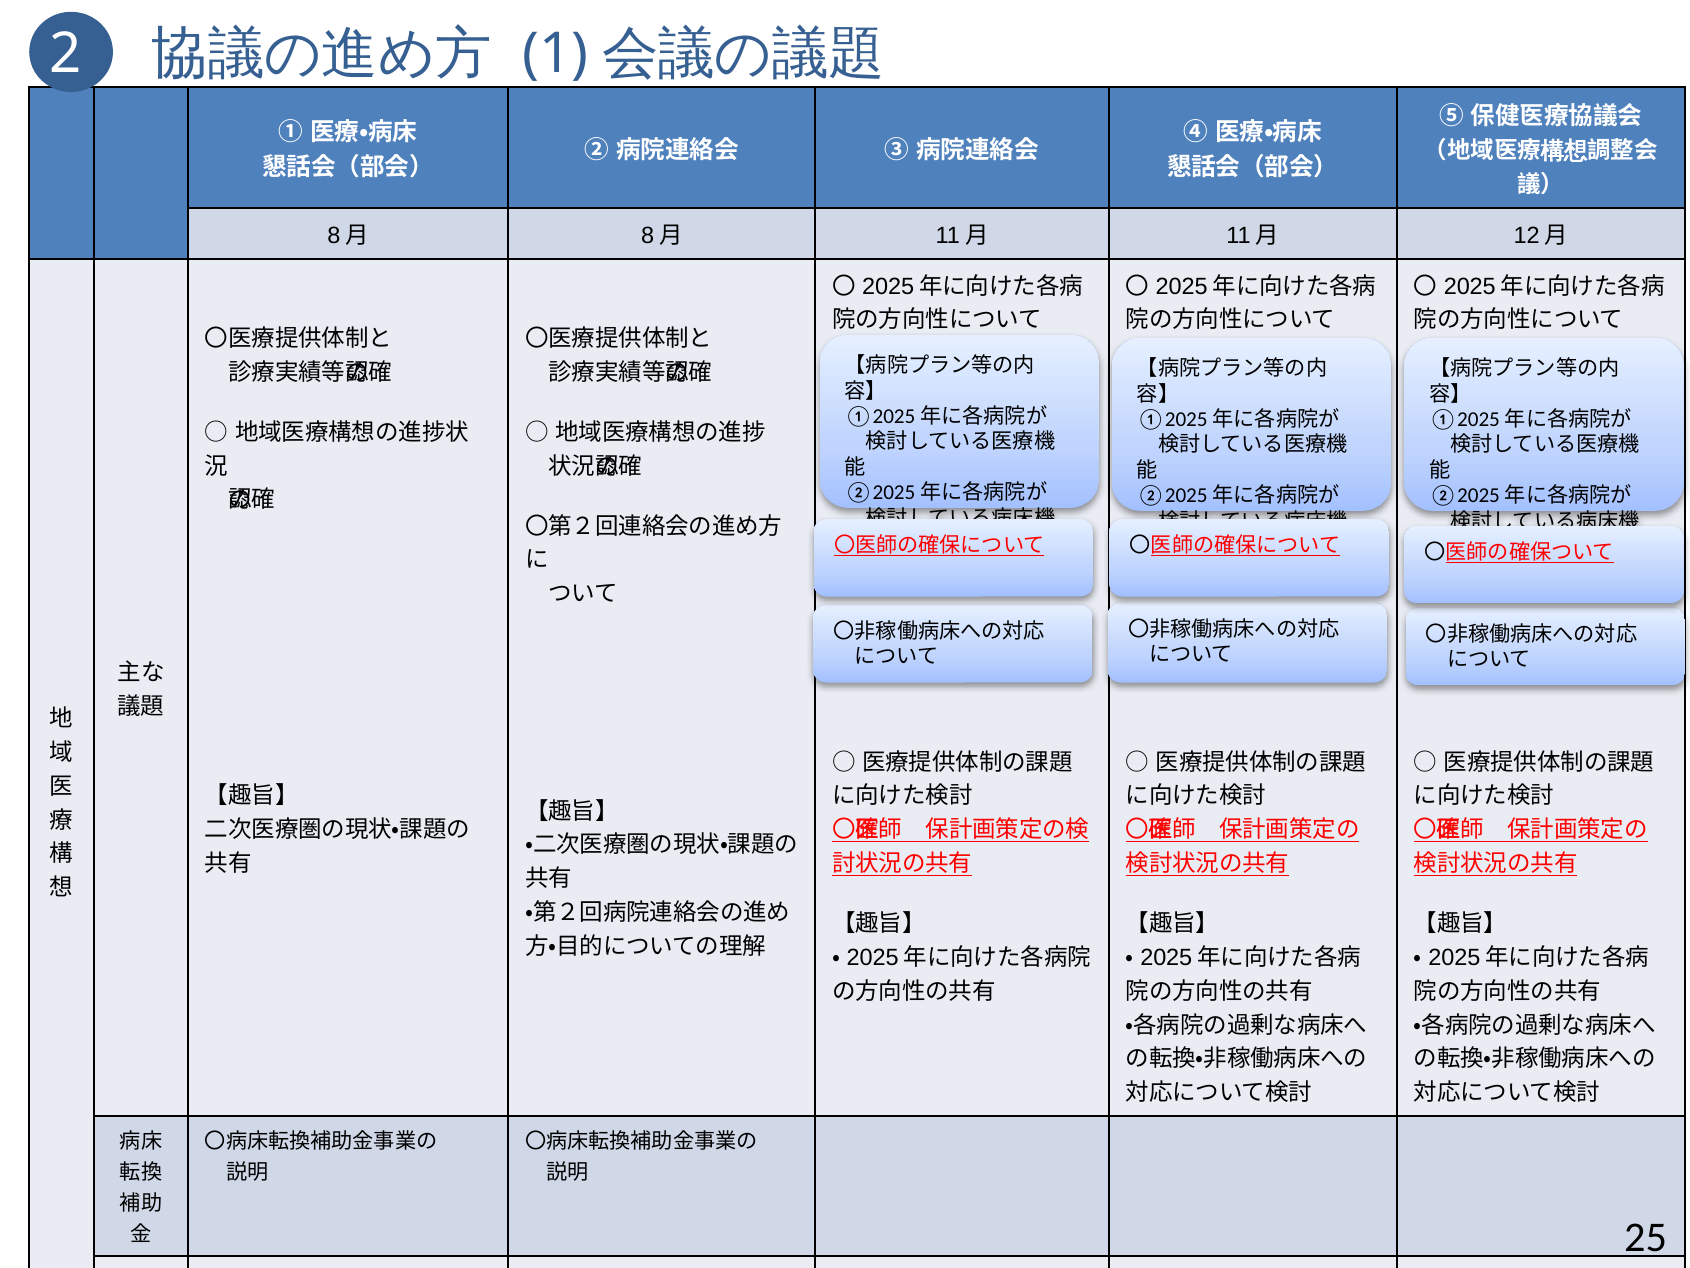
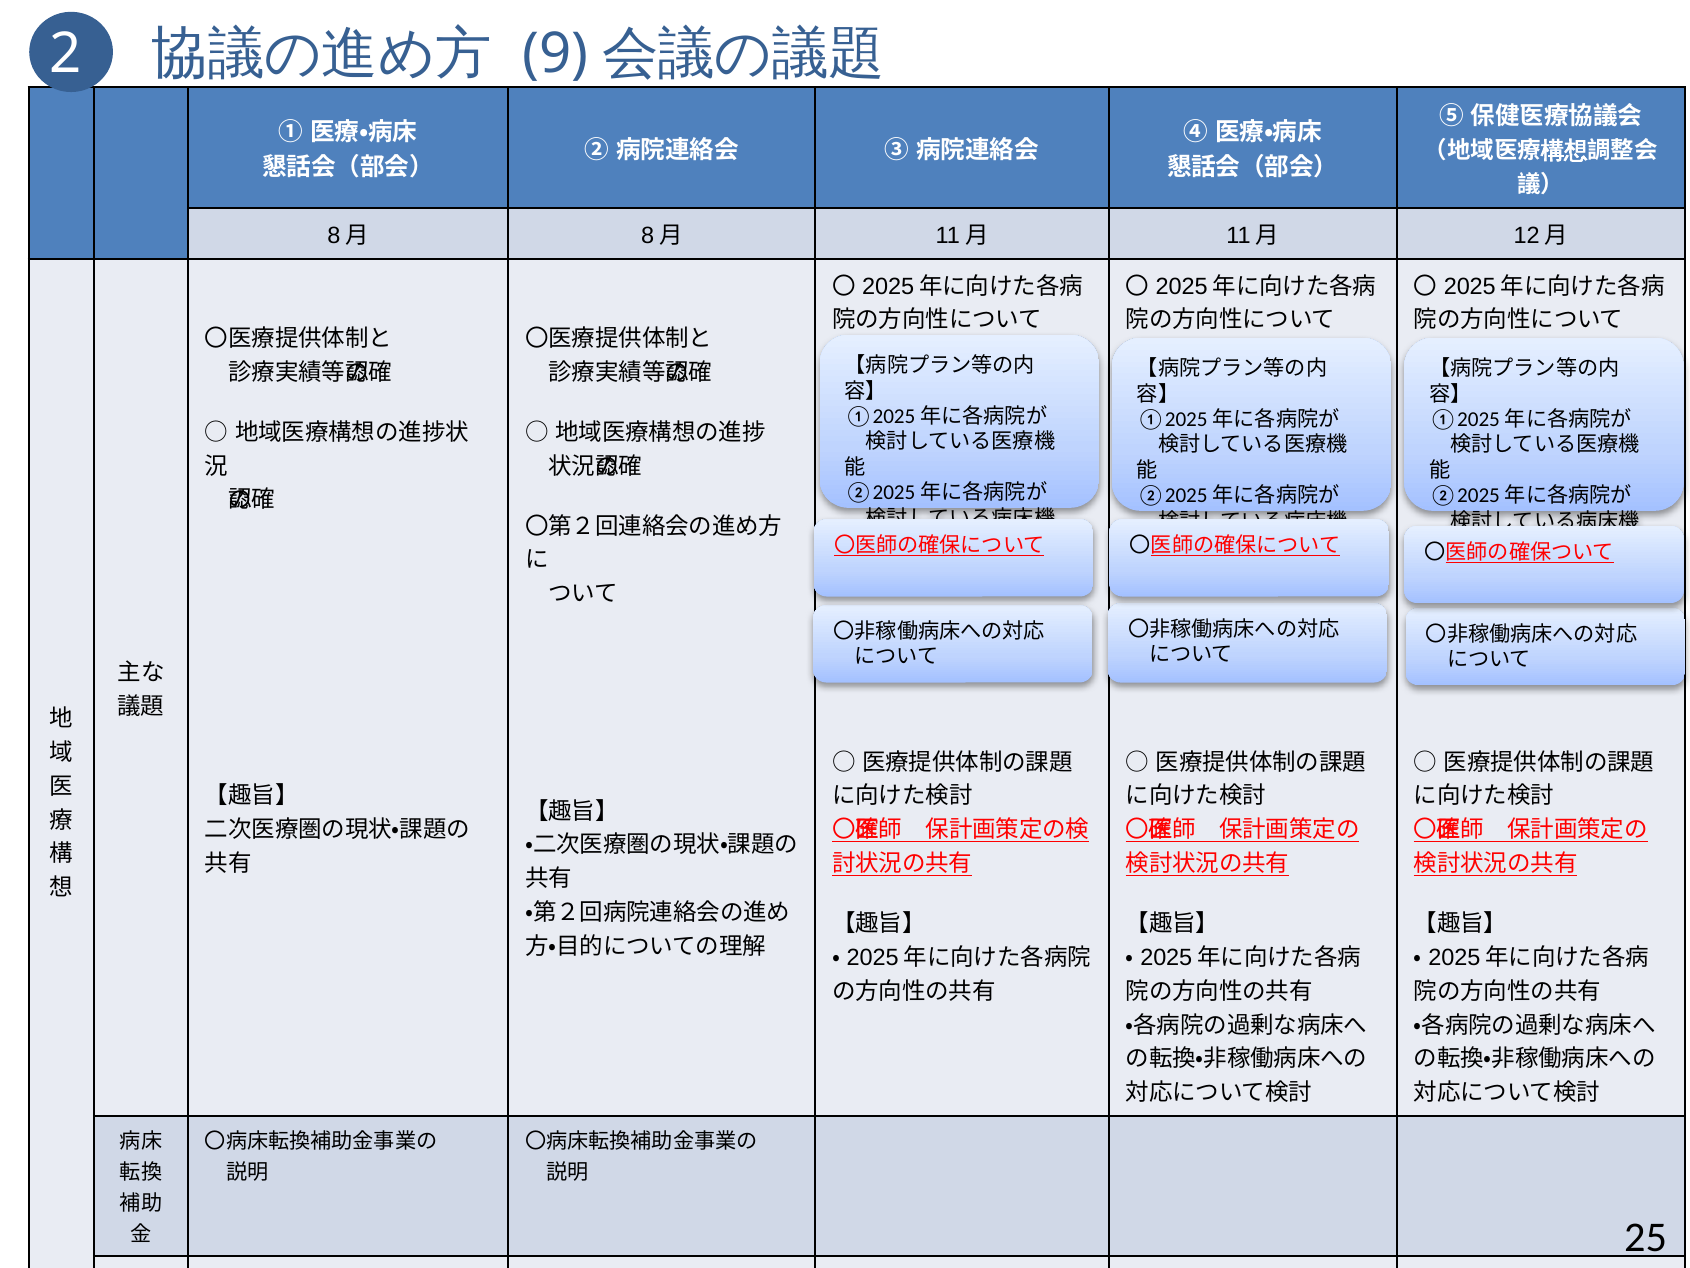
1: 1 -> 9
